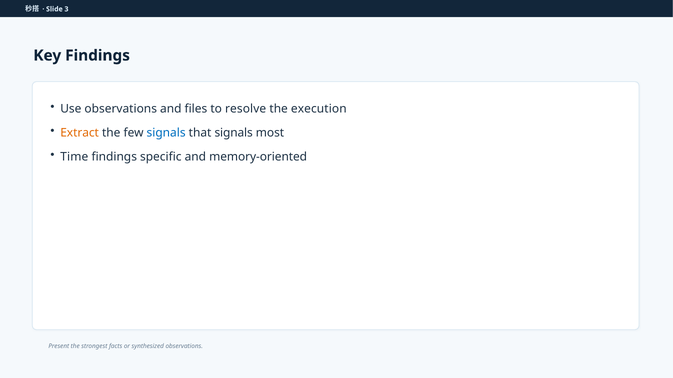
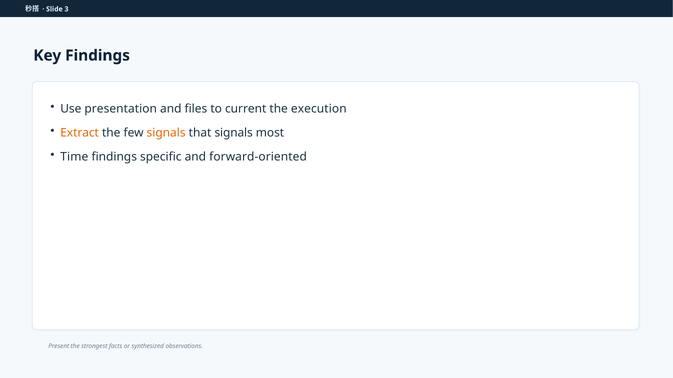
Use observations: observations -> presentation
resolve: resolve -> current
signals at (166, 133) colour: blue -> orange
memory-oriented: memory-oriented -> forward-oriented
